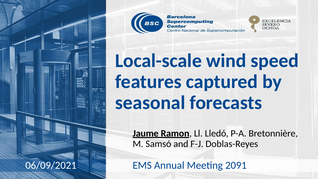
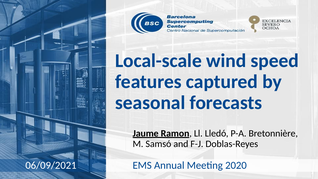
2091: 2091 -> 2020
